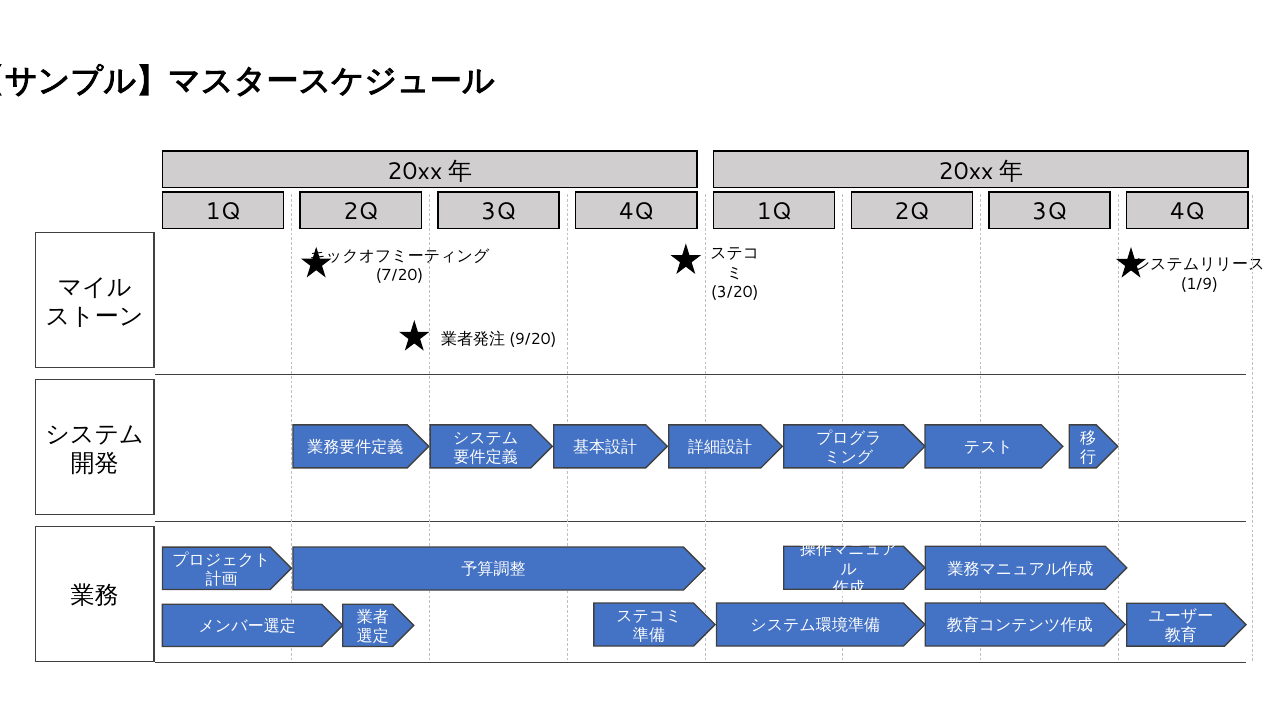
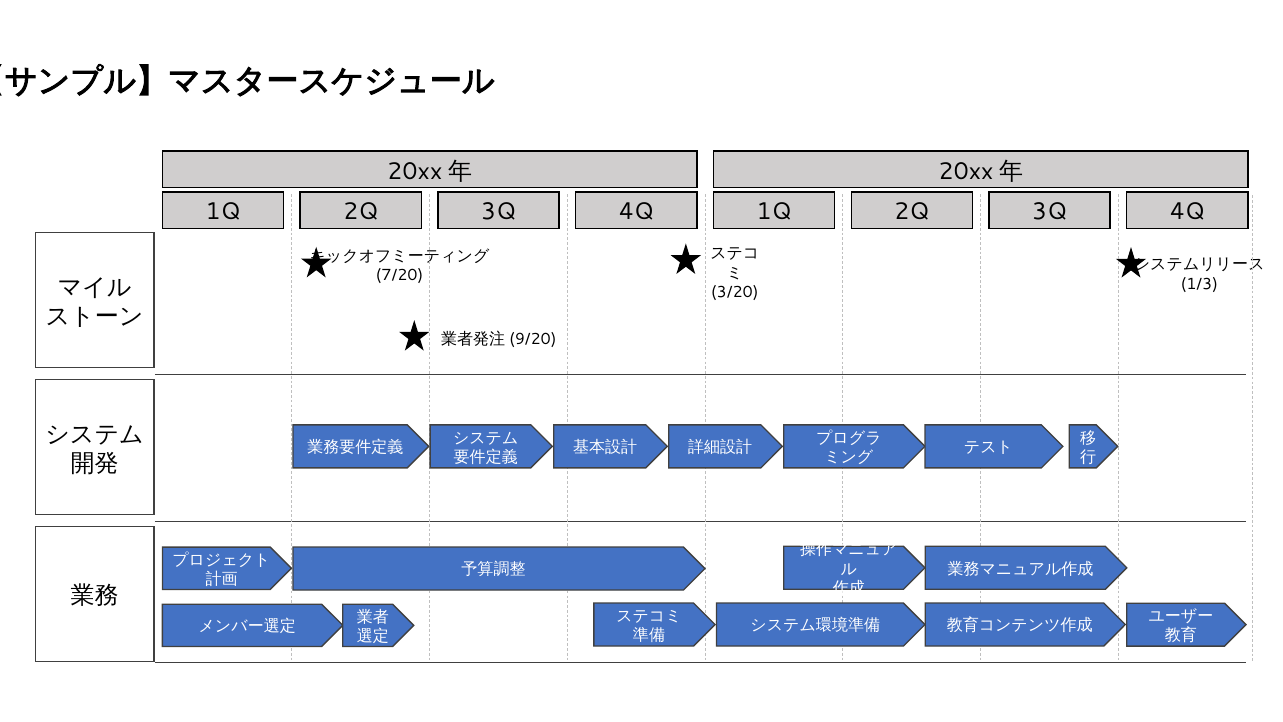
1/9: 1/9 -> 1/3
